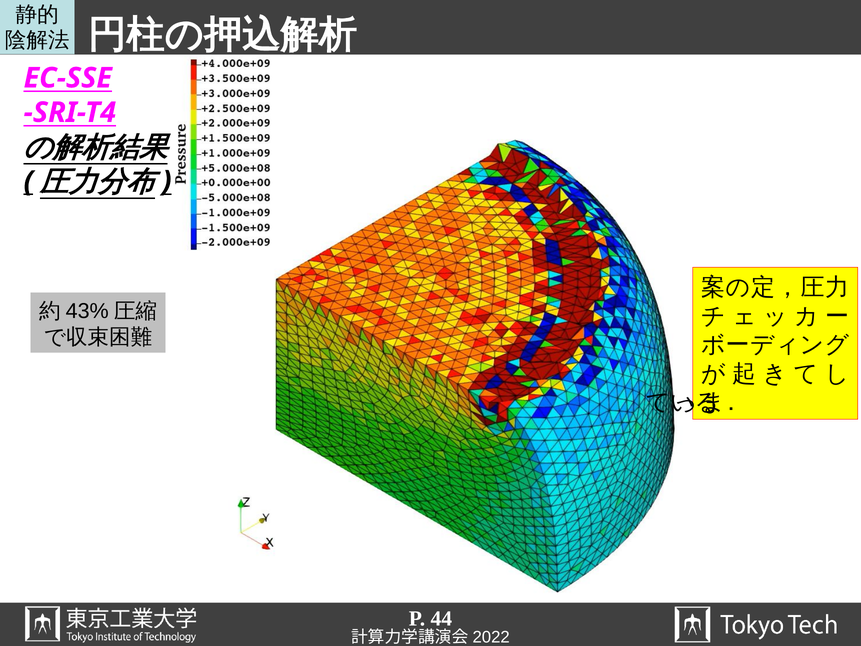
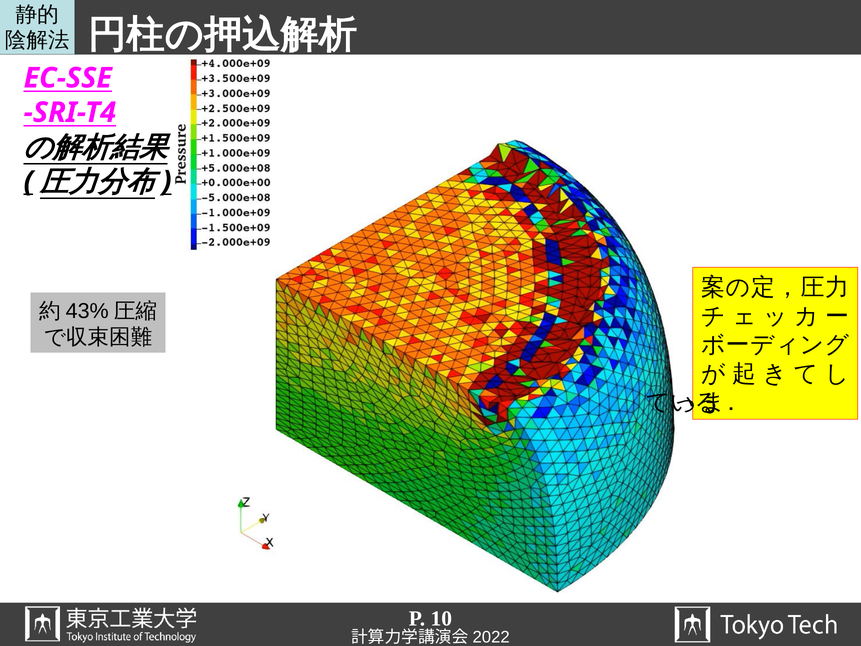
44: 44 -> 10
